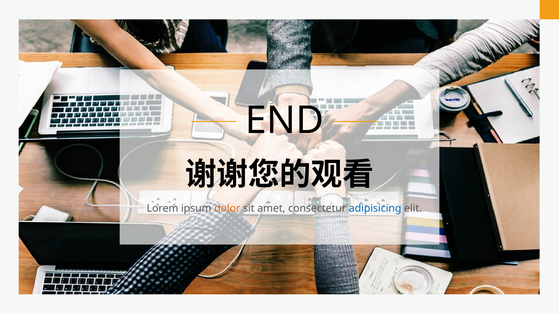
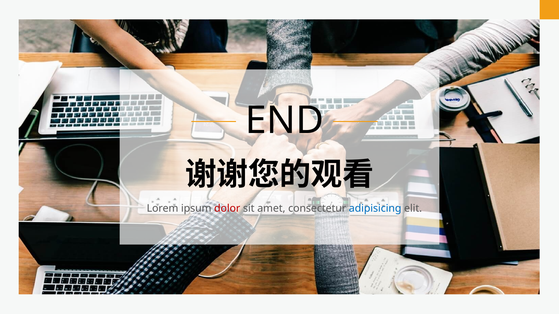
dolor colour: orange -> red
